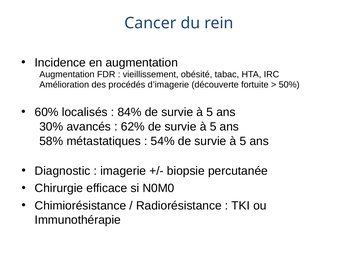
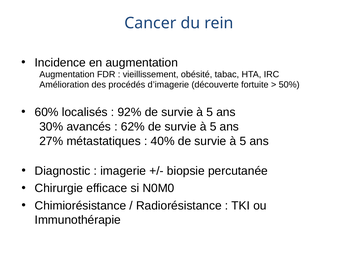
84%: 84% -> 92%
58%: 58% -> 27%
54%: 54% -> 40%
